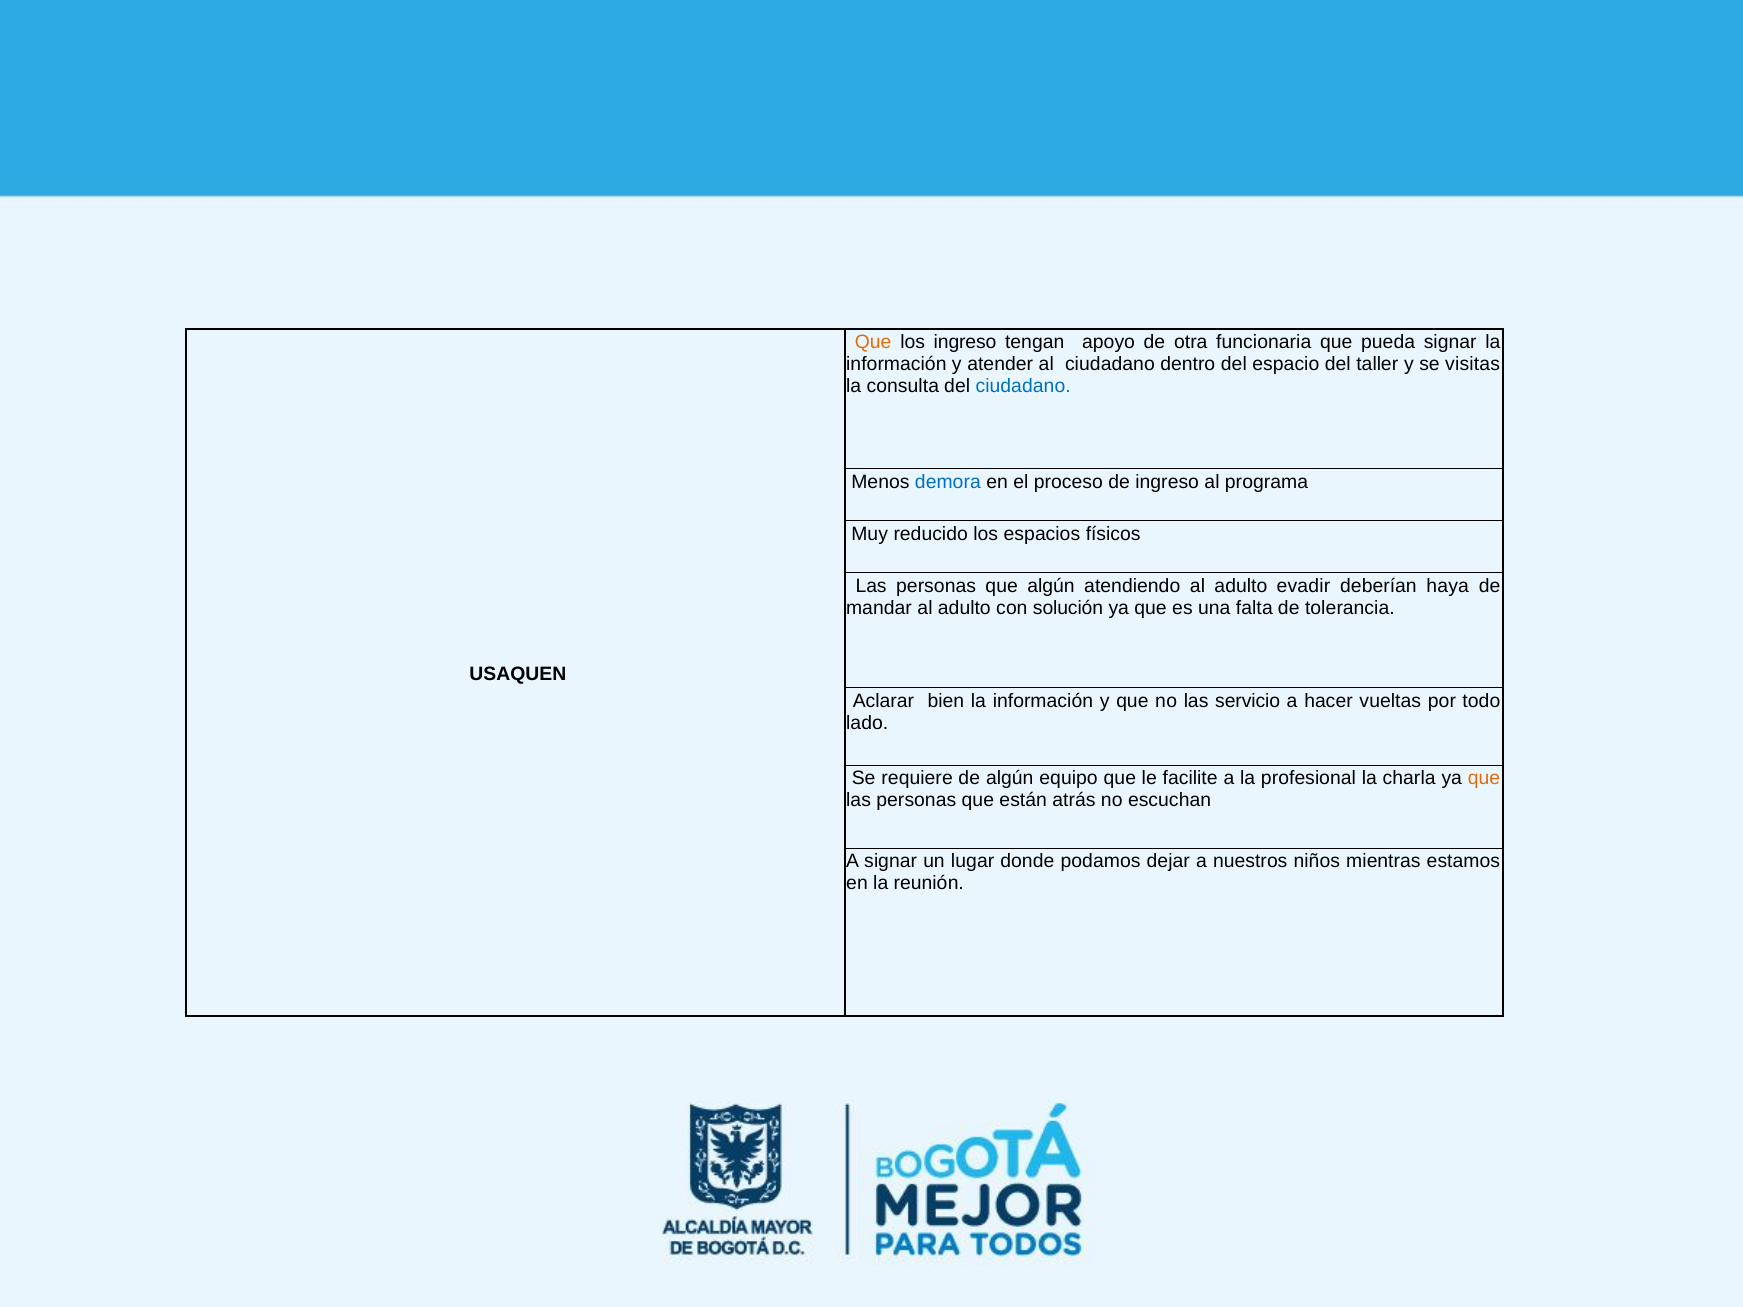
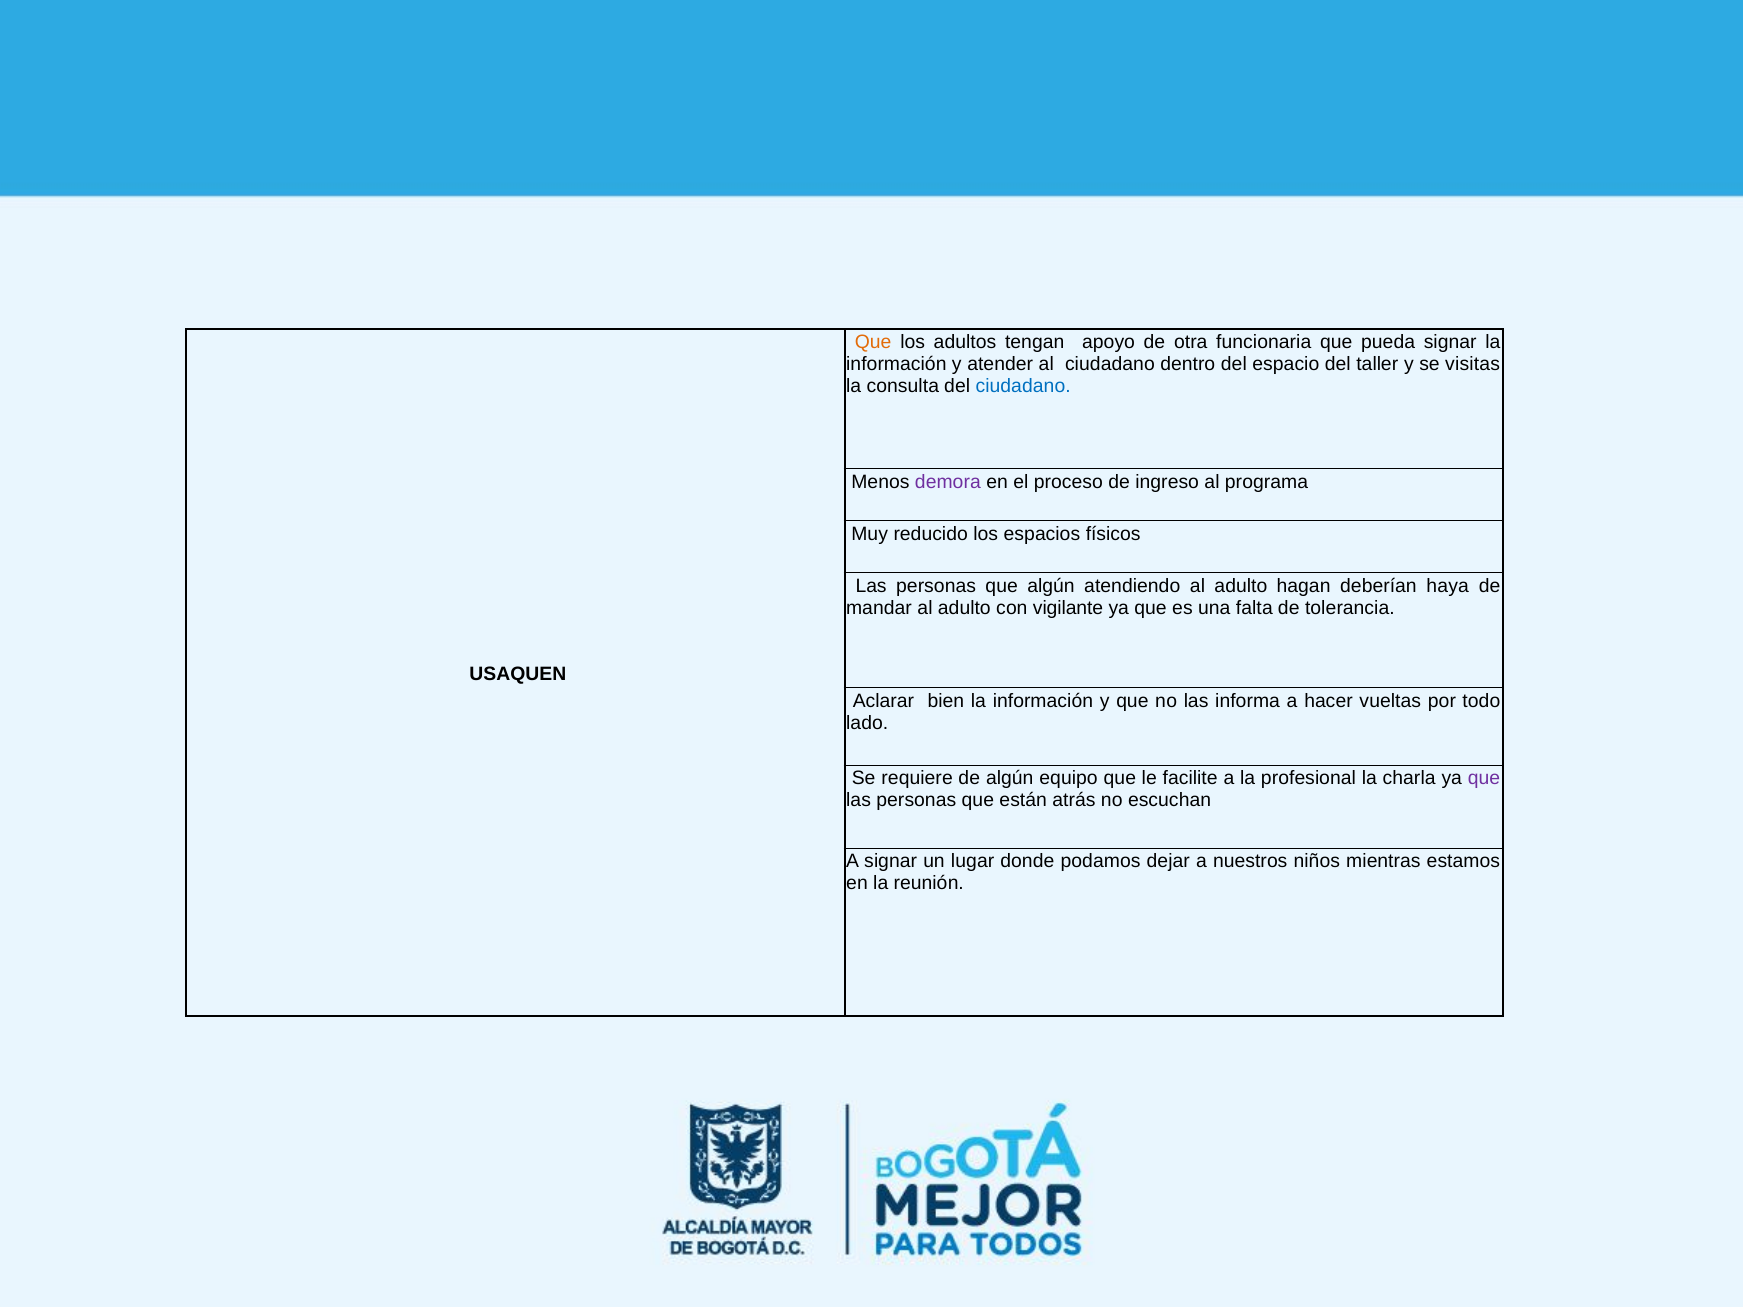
los ingreso: ingreso -> adultos
demora colour: blue -> purple
evadir: evadir -> hagan
solución: solución -> vigilante
servicio: servicio -> informa
que at (1484, 779) colour: orange -> purple
